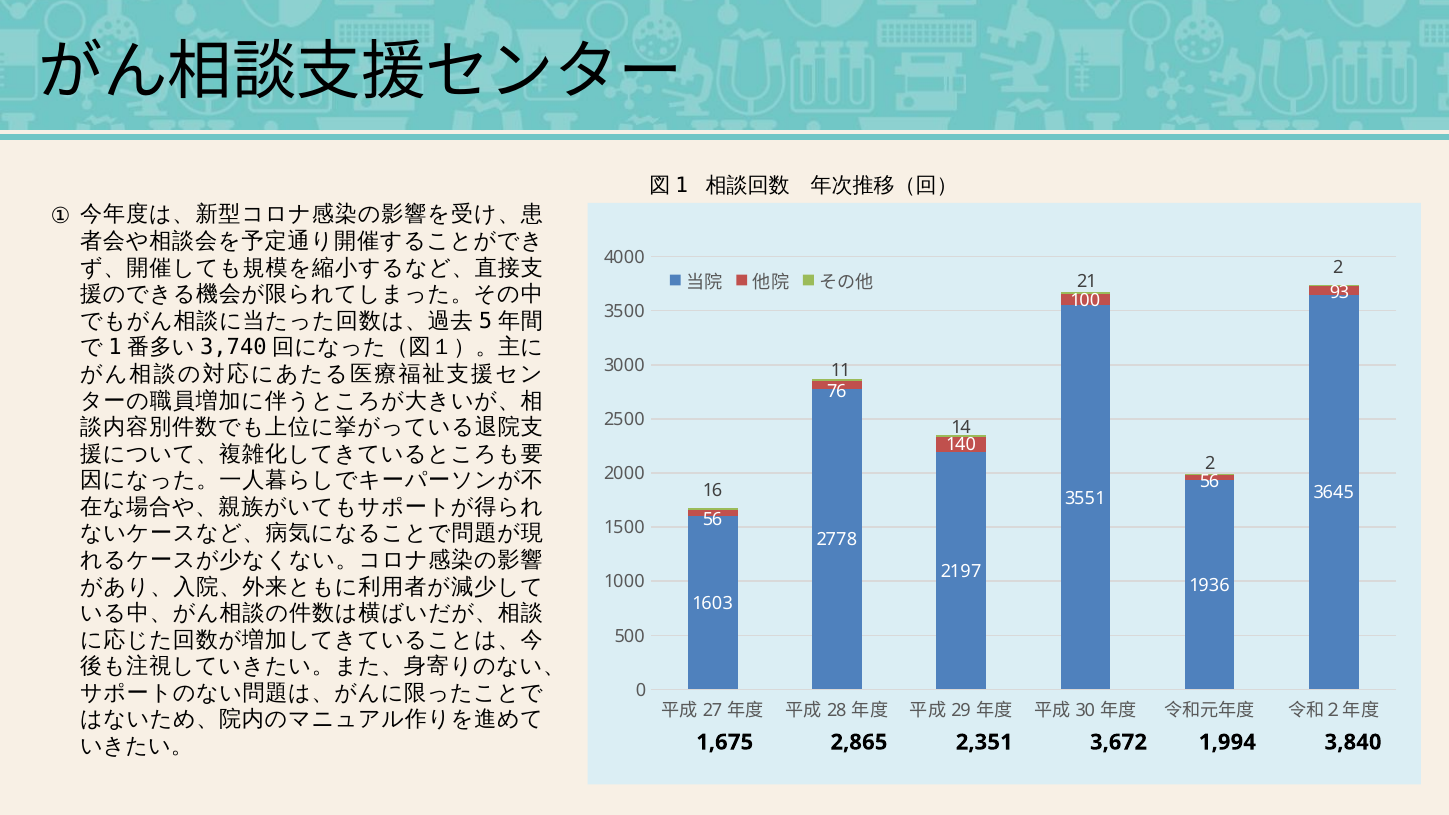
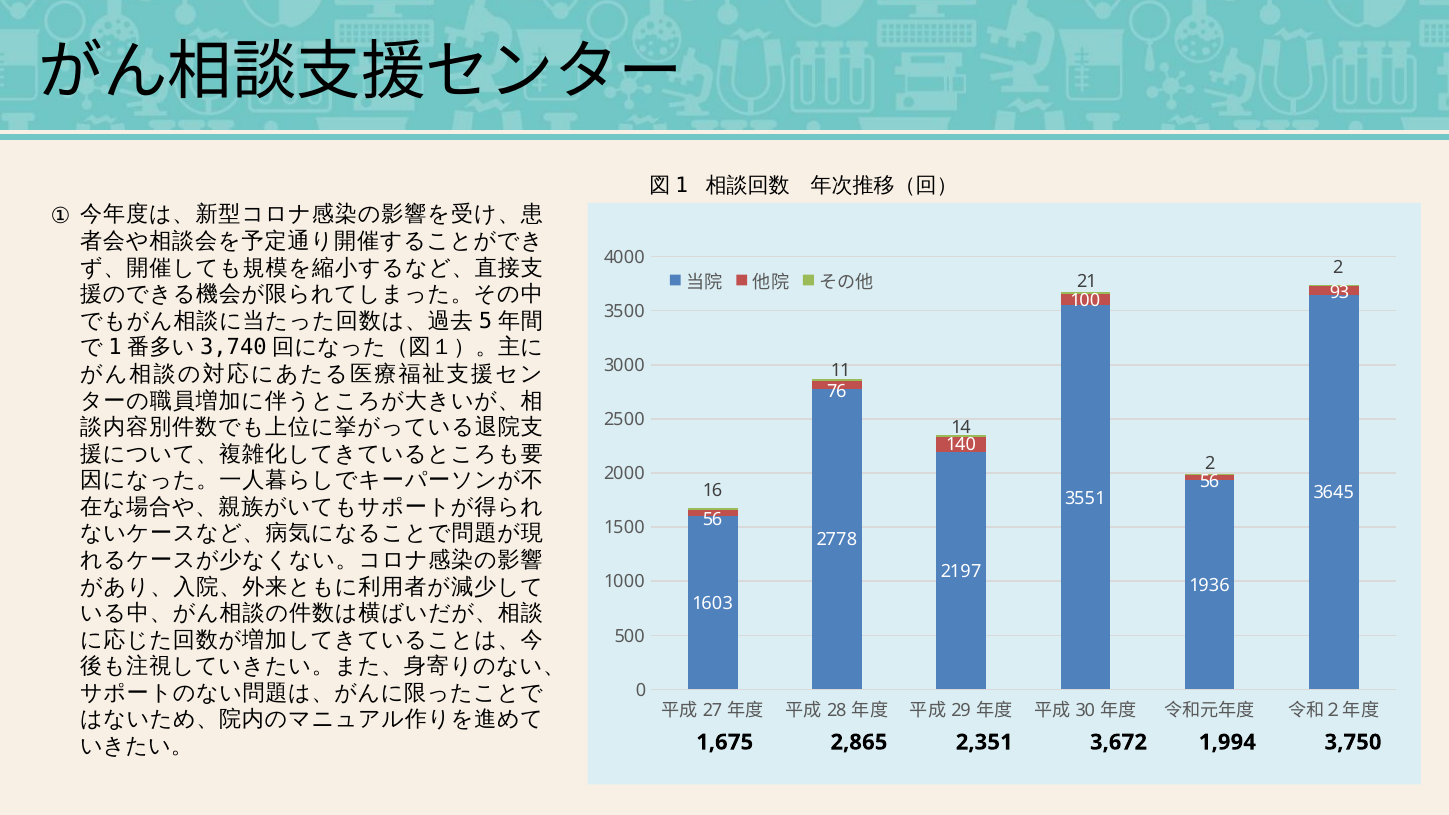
3,840: 3,840 -> 3,750
